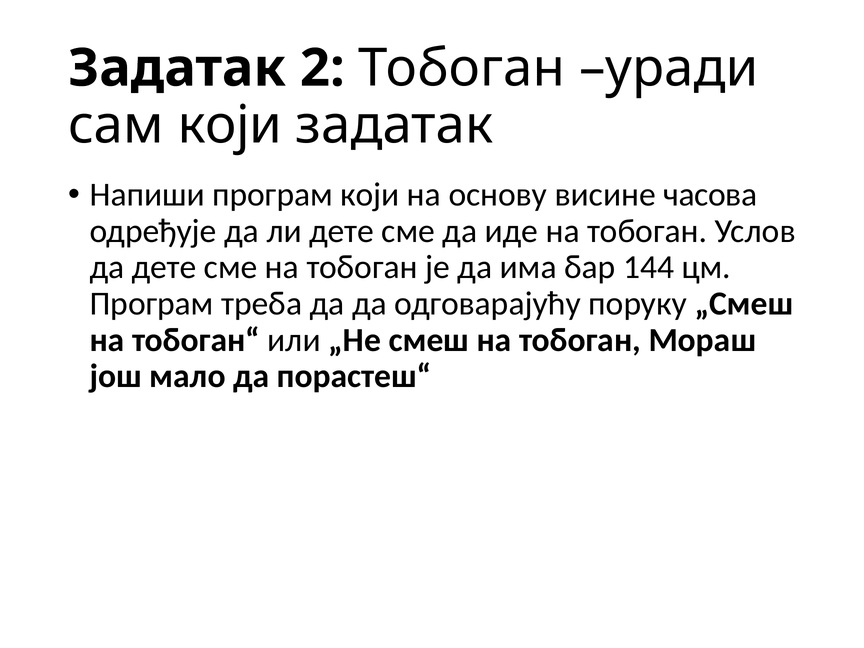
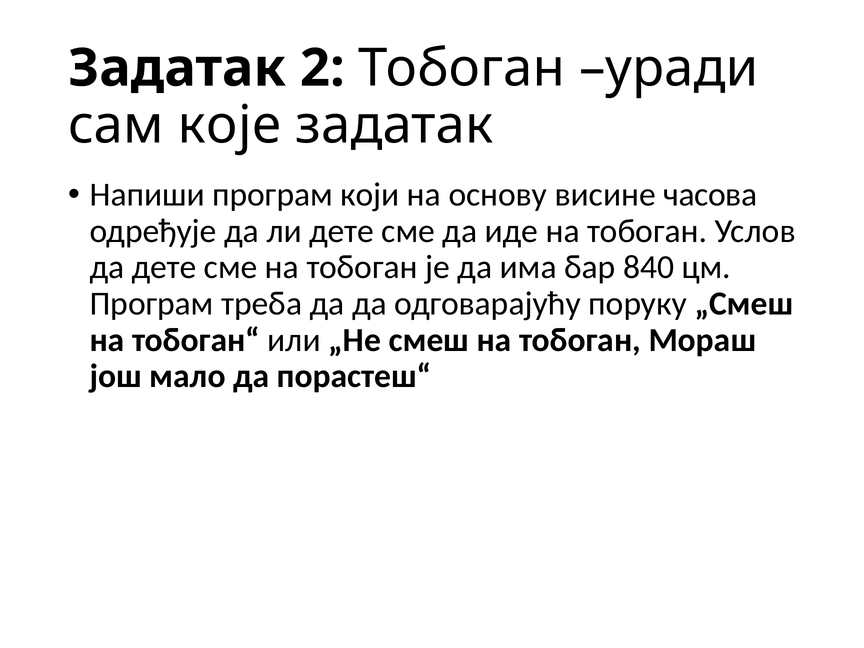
сам који: који -> које
144: 144 -> 840
